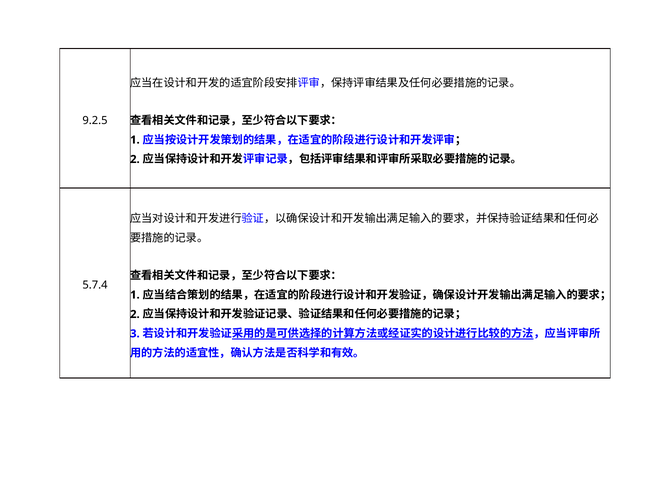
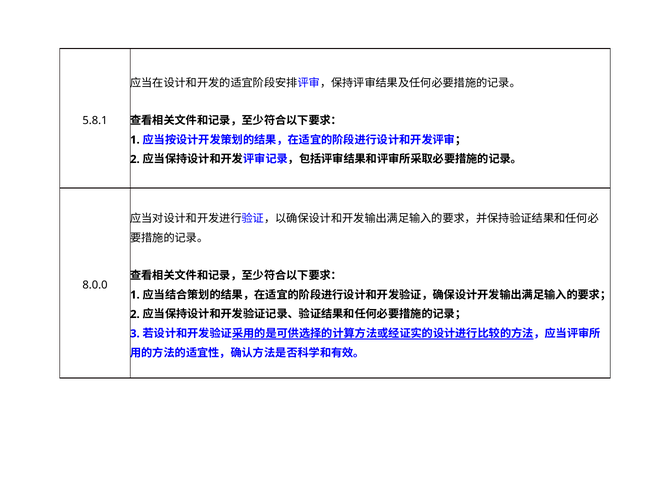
9.2.5: 9.2.5 -> 5.8.1
5.7.4: 5.7.4 -> 8.0.0
